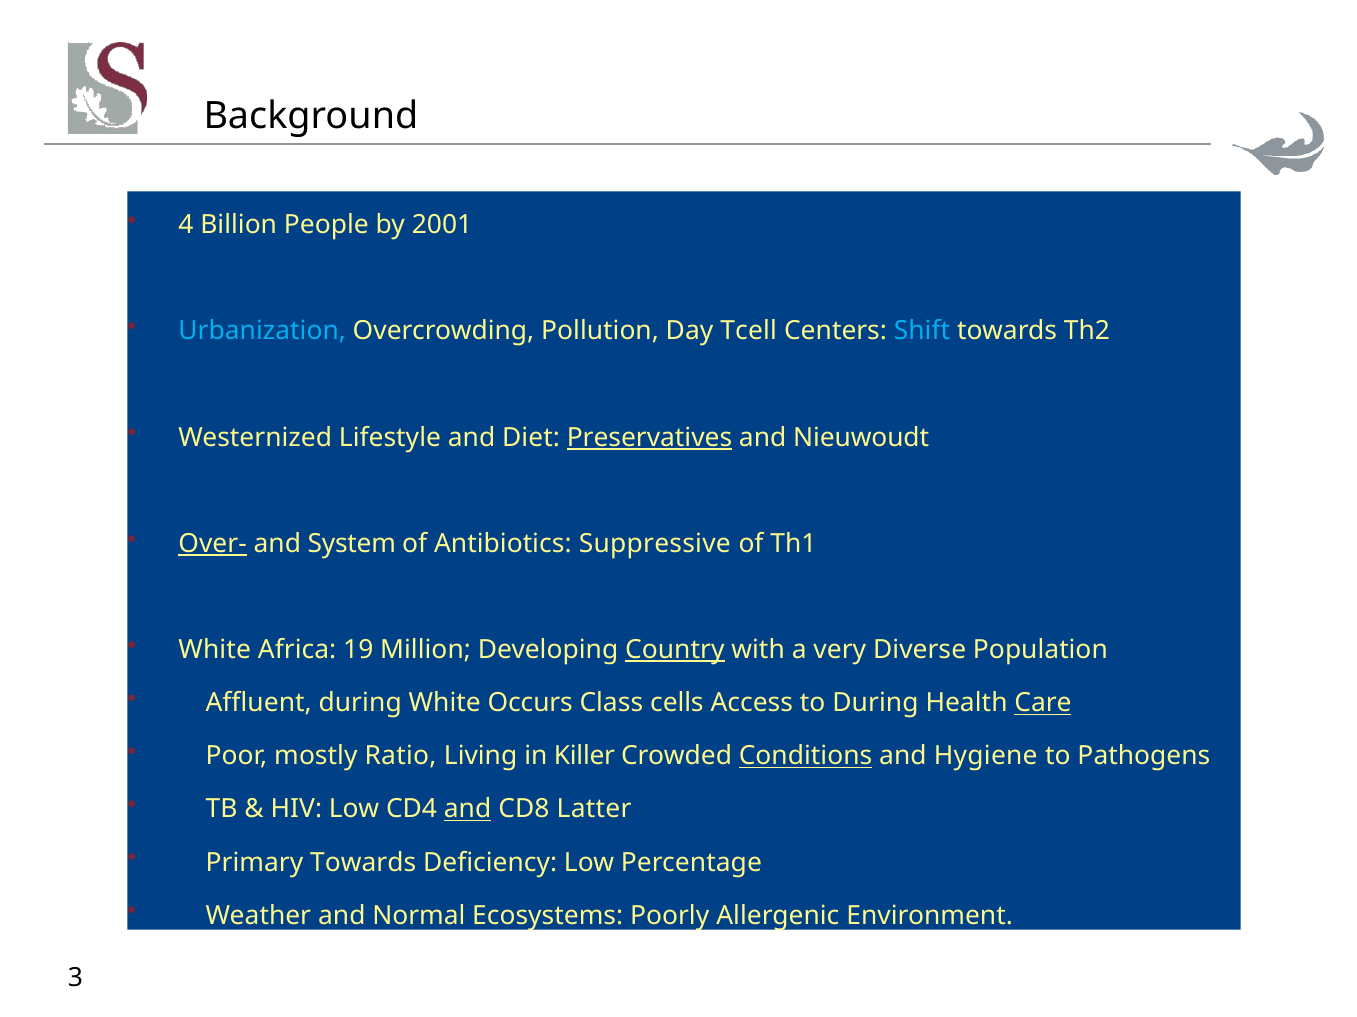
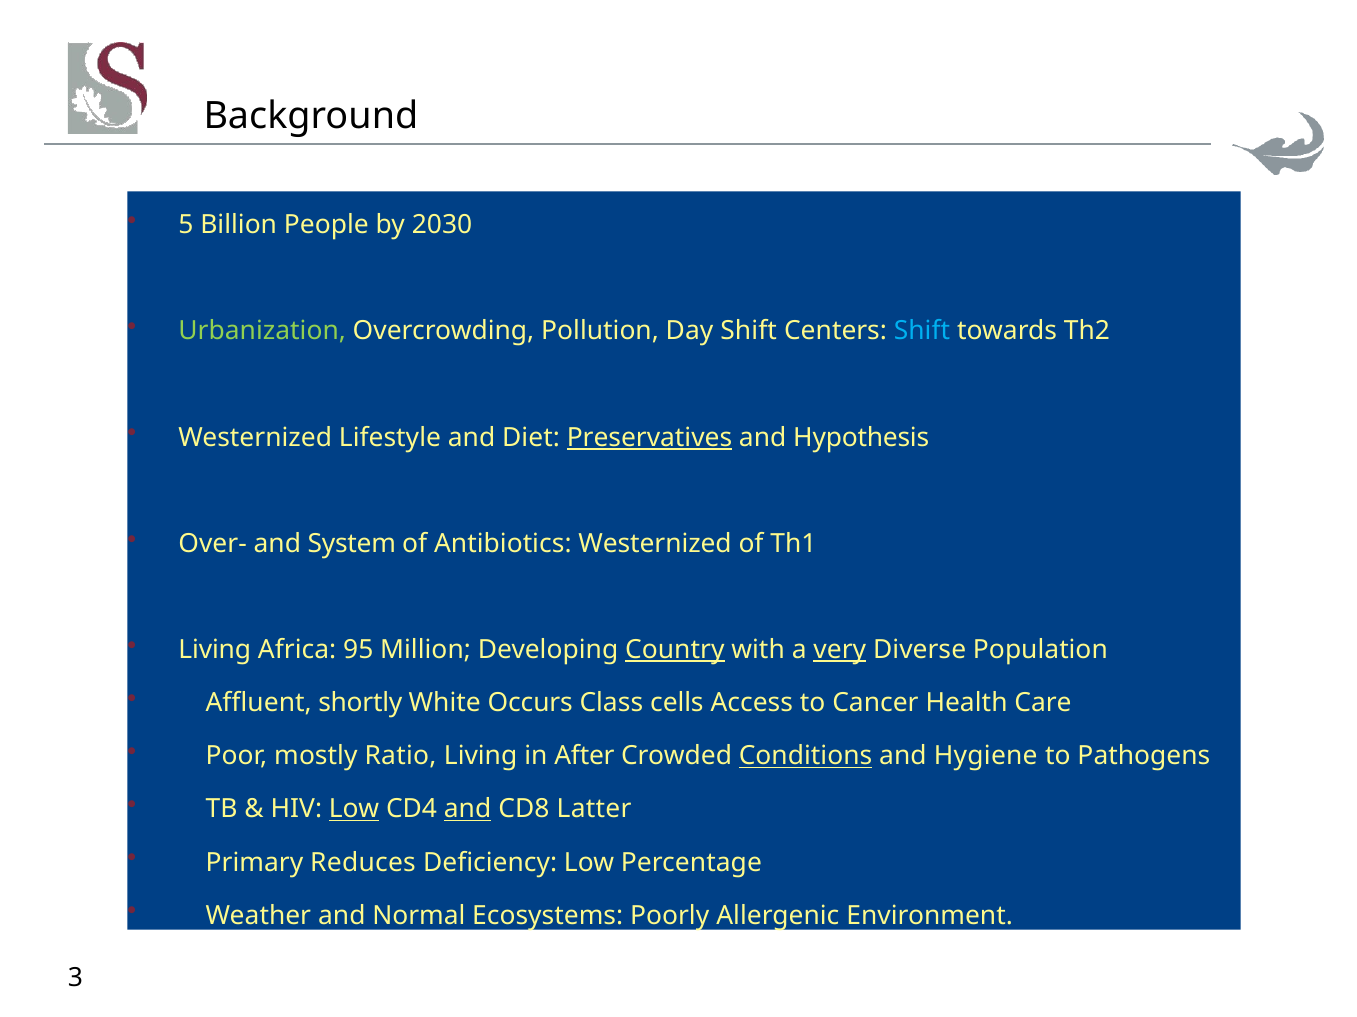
4: 4 -> 5
2001: 2001 -> 2030
Urbanization colour: light blue -> light green
Day Tcell: Tcell -> Shift
Nieuwoudt: Nieuwoudt -> Hypothesis
Over- underline: present -> none
Antibiotics Suppressive: Suppressive -> Westernized
White at (215, 650): White -> Living
19: 19 -> 95
very underline: none -> present
Affluent during: during -> shortly
to During: During -> Cancer
Care underline: present -> none
Killer: Killer -> After
Low at (354, 810) underline: none -> present
Primary Towards: Towards -> Reduces
